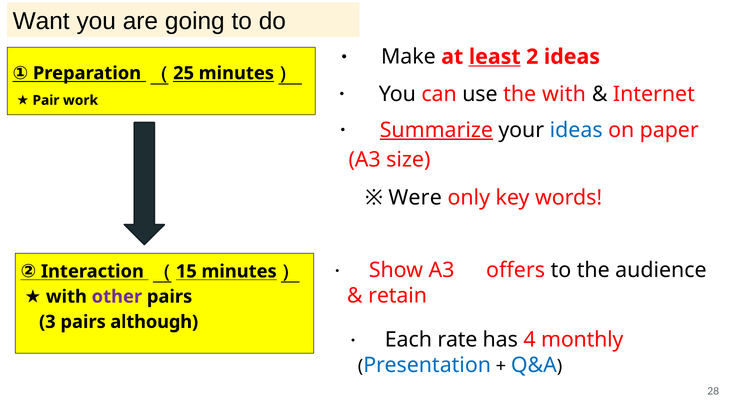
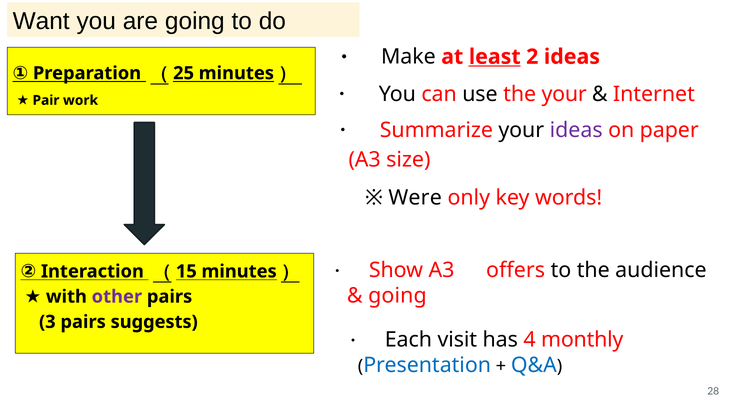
the with: with -> your
Summarize underline: present -> none
ideas at (576, 130) colour: blue -> purple
retain at (398, 296): retain -> going
although: although -> suggests
rate: rate -> visit
